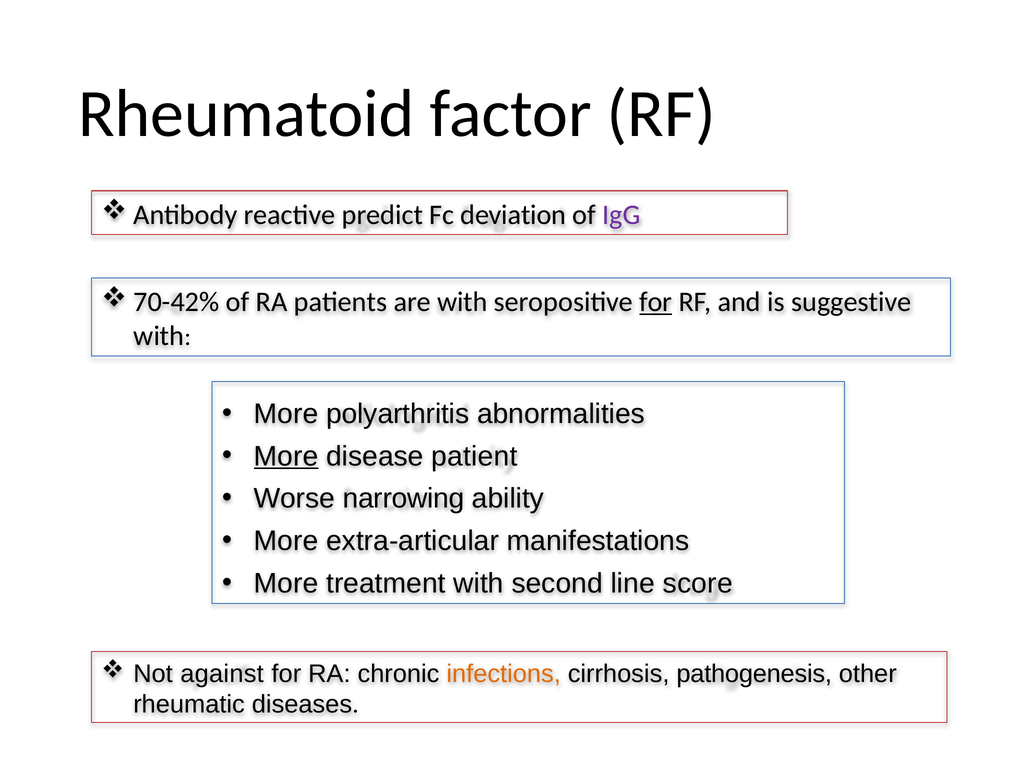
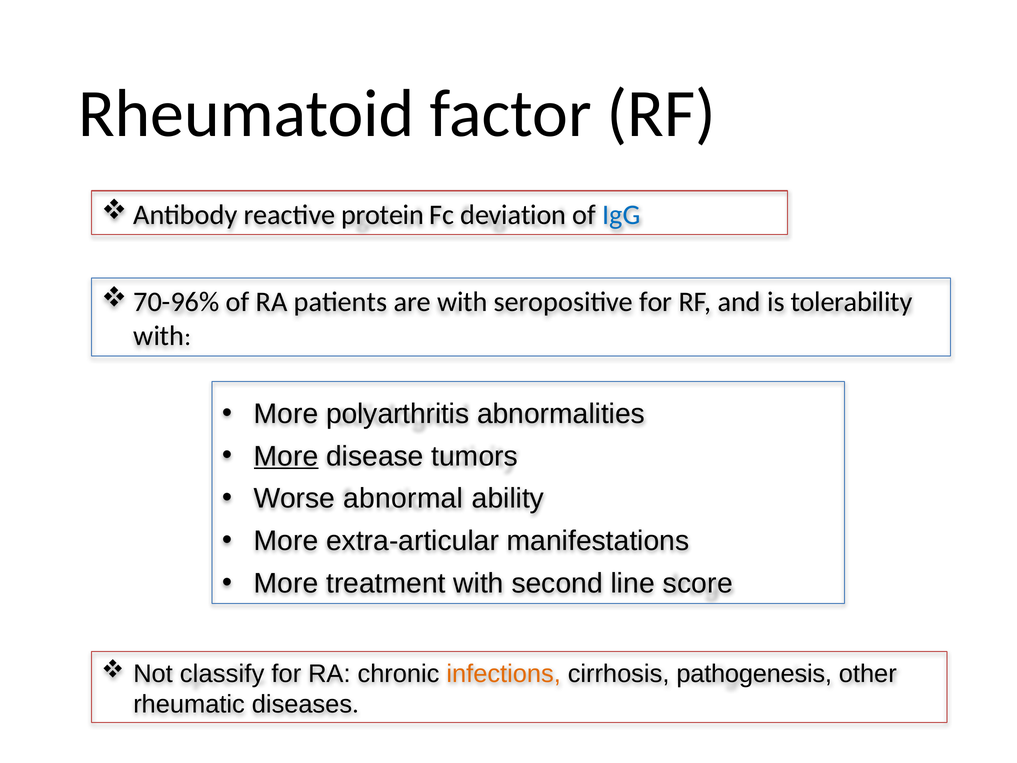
predict: predict -> protein
IgG colour: purple -> blue
70-42%: 70-42% -> 70-96%
for at (656, 302) underline: present -> none
suggestive: suggestive -> tolerability
patient: patient -> tumors
narrowing: narrowing -> abnormal
against: against -> classify
